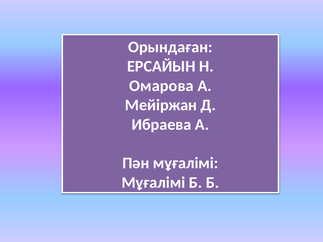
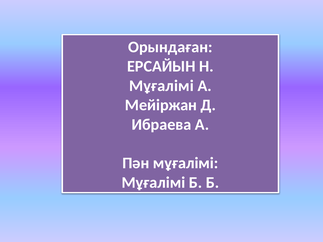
Омарова at (161, 86): Омарова -> Мұғалімі
